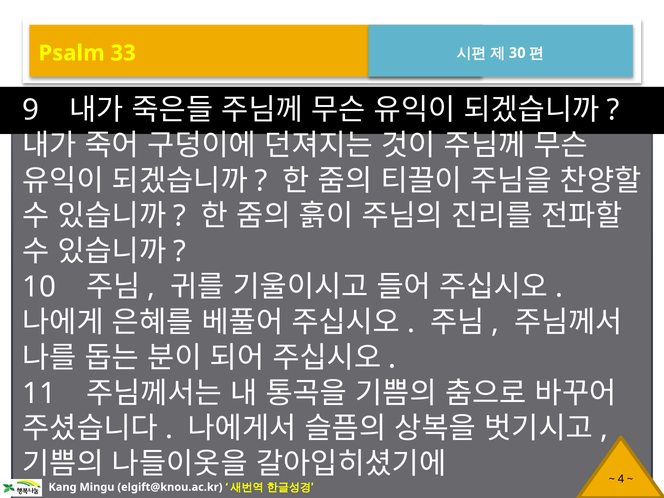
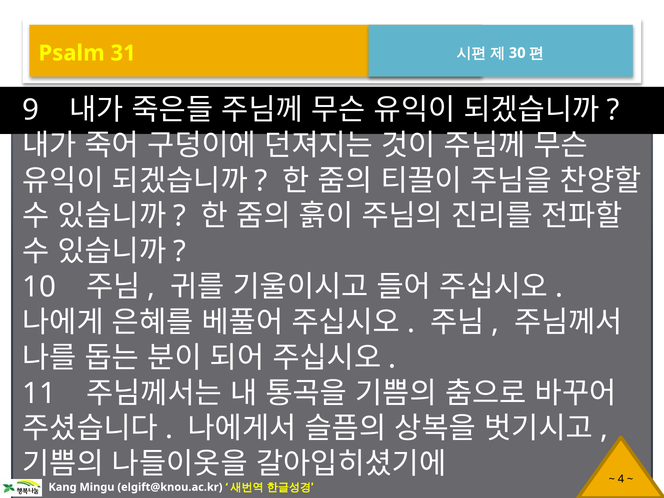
33: 33 -> 31
